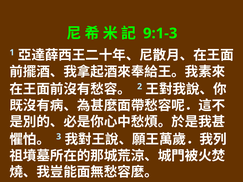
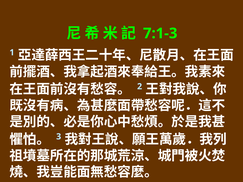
9:1-3: 9:1-3 -> 7:1-3
